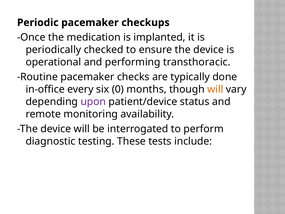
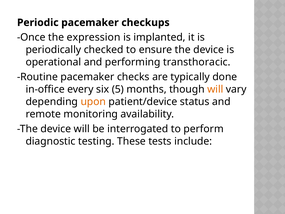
medication: medication -> expression
0: 0 -> 5
upon colour: purple -> orange
